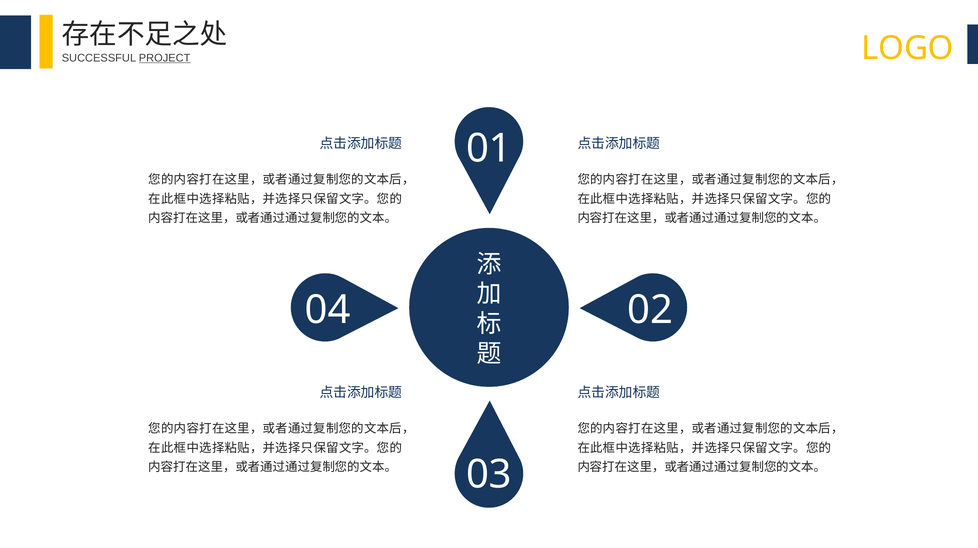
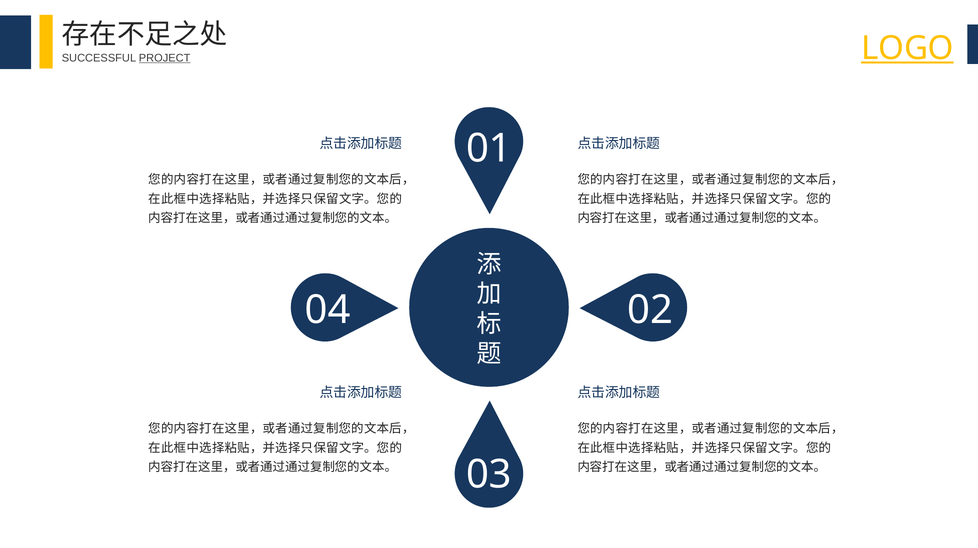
LOGO underline: none -> present
